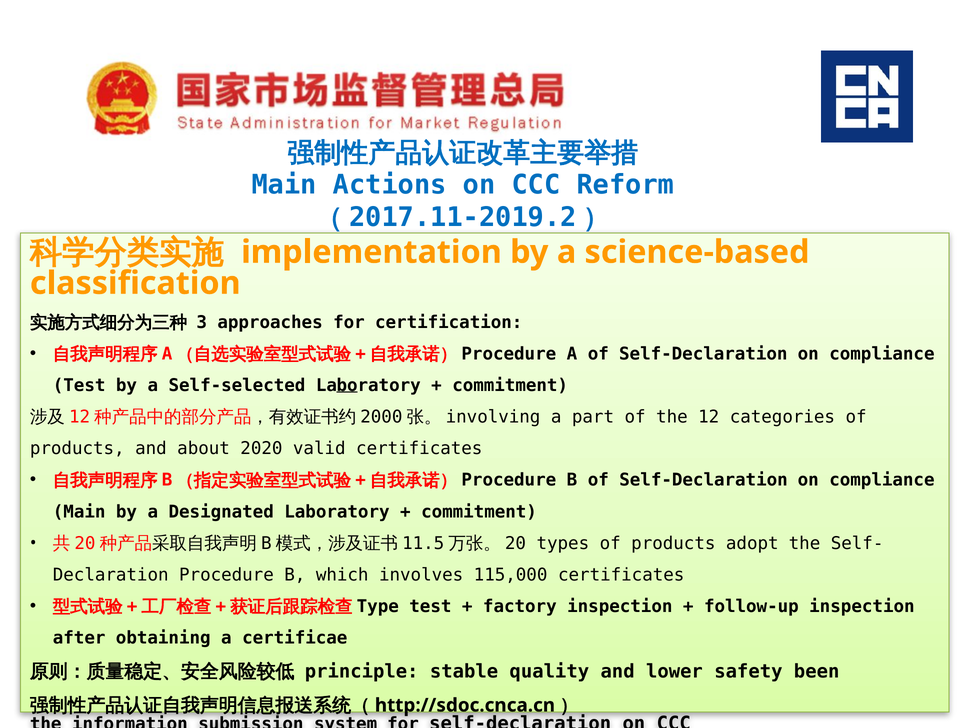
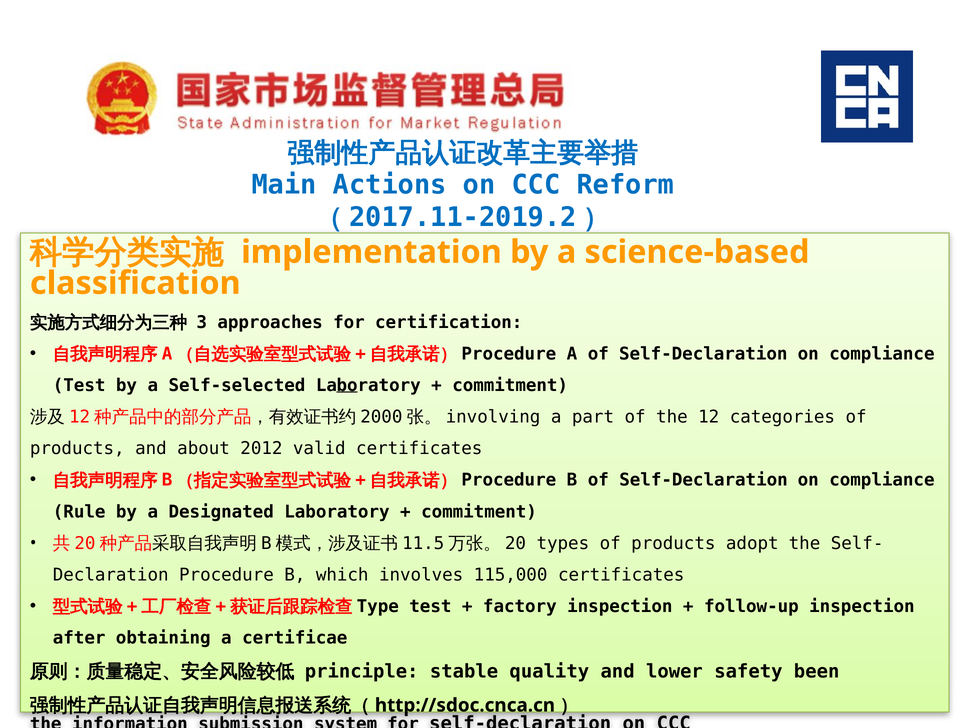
2020: 2020 -> 2012
Main at (79, 511): Main -> Rule
